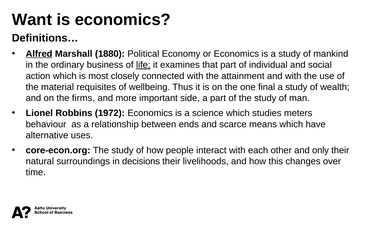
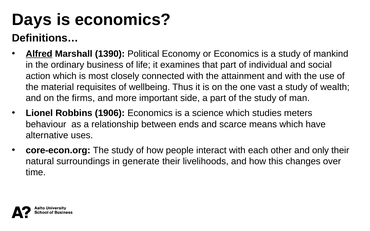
Want: Want -> Days
1880: 1880 -> 1390
life underline: present -> none
final: final -> vast
1972: 1972 -> 1906
decisions: decisions -> generate
